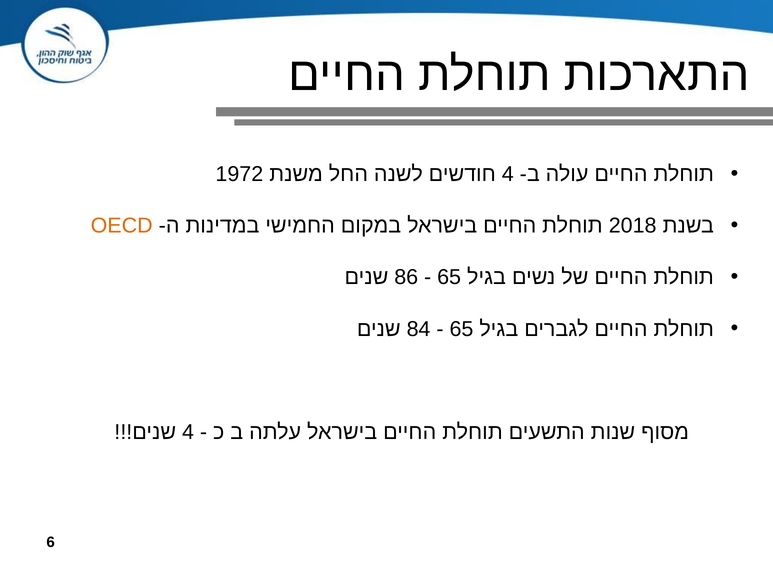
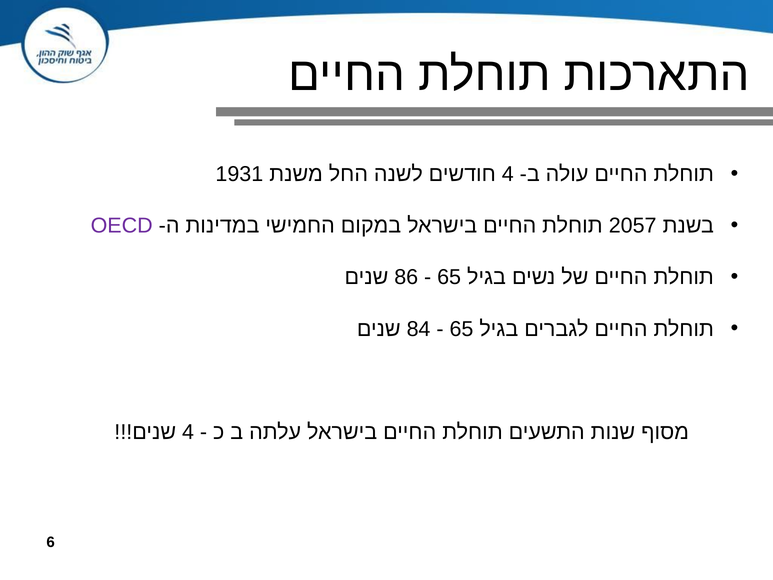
1972: 1972 -> 1931
OECD colour: orange -> purple
2018: 2018 -> 2057
